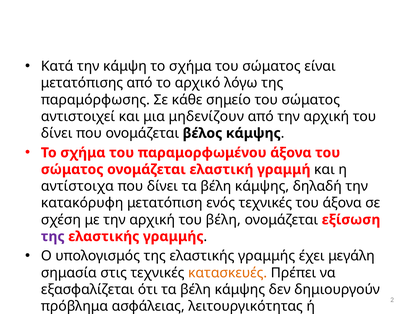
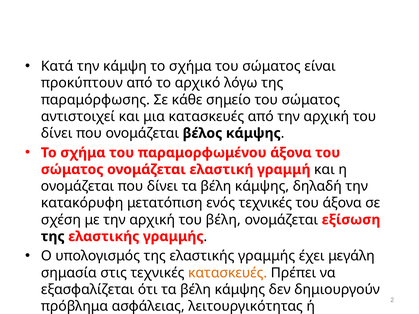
μετατόπισης: μετατόπισης -> προκύπτουν
μια μηδενίζουν: μηδενίζουν -> κατασκευές
αντίστοιχα at (77, 186): αντίστοιχα -> ονομάζεται
της at (53, 237) colour: purple -> black
